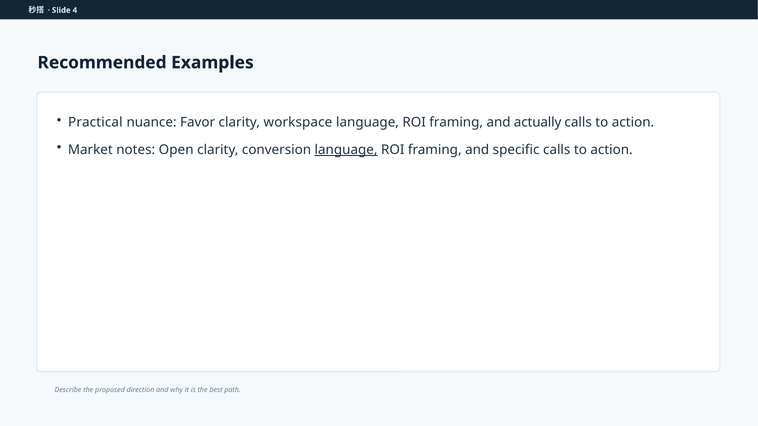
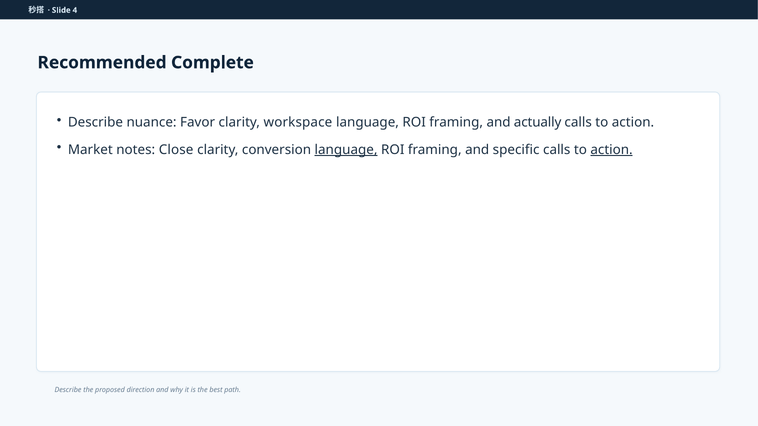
Examples: Examples -> Complete
Practical at (95, 123): Practical -> Describe
Open: Open -> Close
action at (612, 150) underline: none -> present
